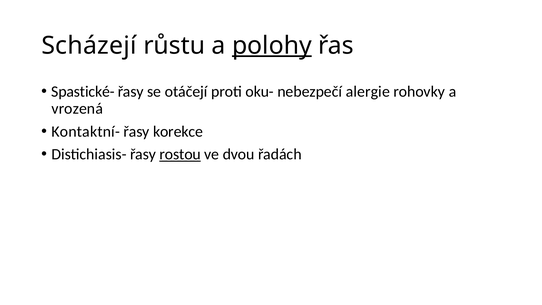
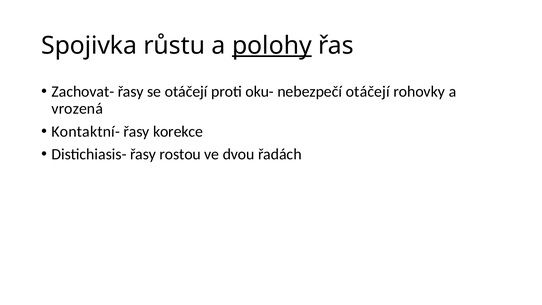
Scházejí: Scházejí -> Spojivka
Spastické-: Spastické- -> Zachovat-
nebezpečí alergie: alergie -> otáčejí
rostou underline: present -> none
